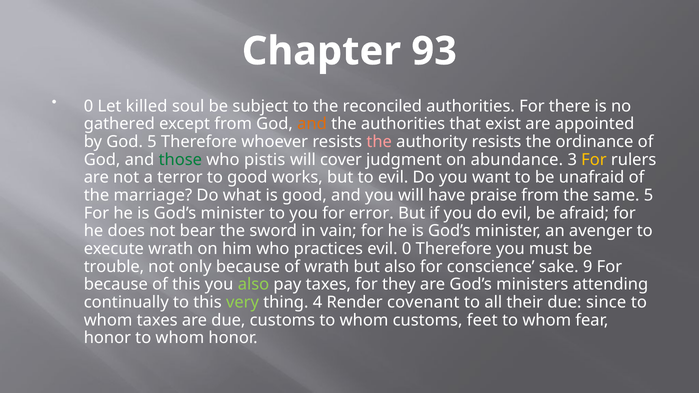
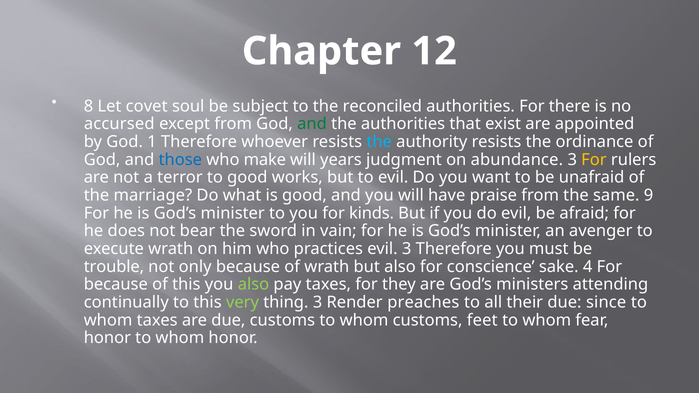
93: 93 -> 12
0 at (88, 106): 0 -> 8
killed: killed -> covet
gathered: gathered -> accursed
and at (312, 124) colour: orange -> green
God 5: 5 -> 1
the at (379, 142) colour: pink -> light blue
those colour: green -> blue
pistis: pistis -> make
cover: cover -> years
same 5: 5 -> 9
error: error -> kinds
evil 0: 0 -> 3
9: 9 -> 4
thing 4: 4 -> 3
covenant: covenant -> preaches
